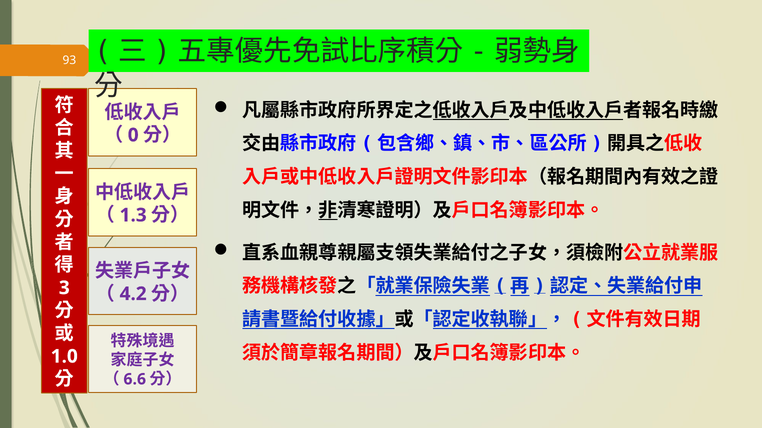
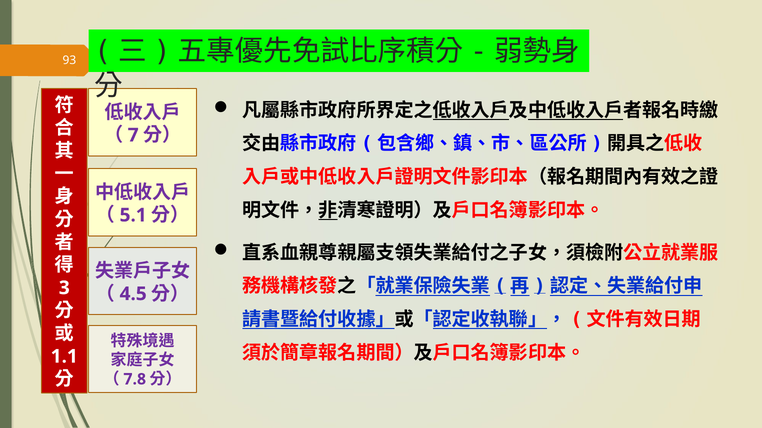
0: 0 -> 7
1.3: 1.3 -> 5.1
4.2: 4.2 -> 4.5
1.0: 1.0 -> 1.1
6.6: 6.6 -> 7.8
